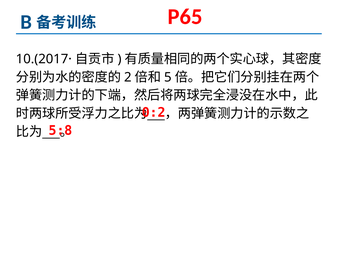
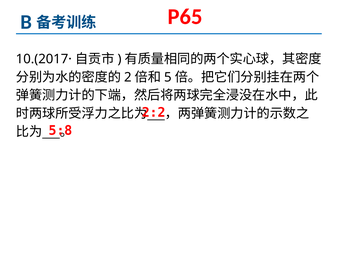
0:2: 0:2 -> 2:2
